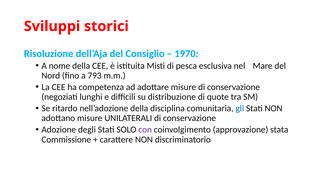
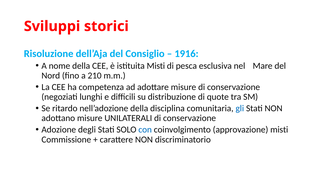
1970: 1970 -> 1916
793: 793 -> 210
con colour: purple -> blue
approvazione stata: stata -> misti
